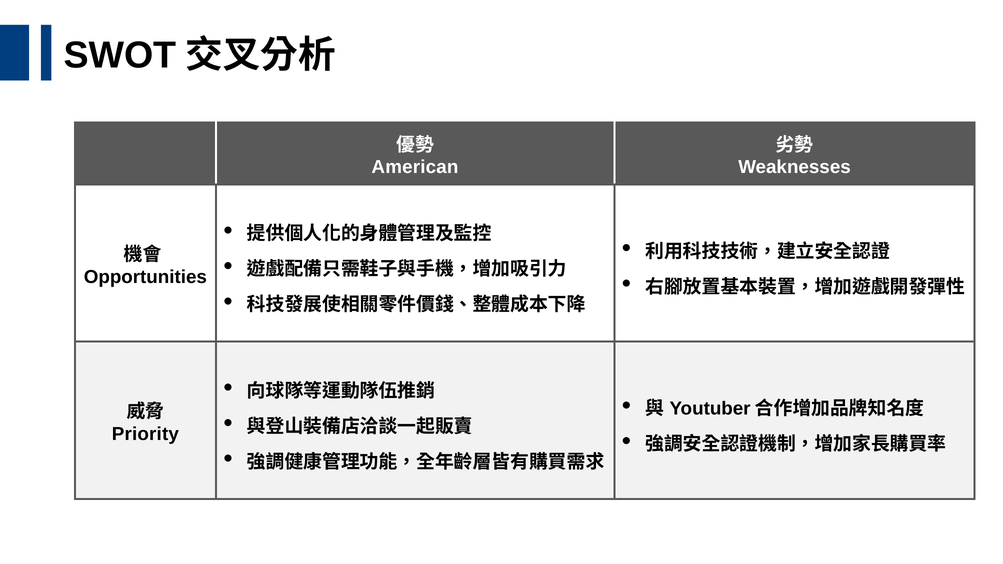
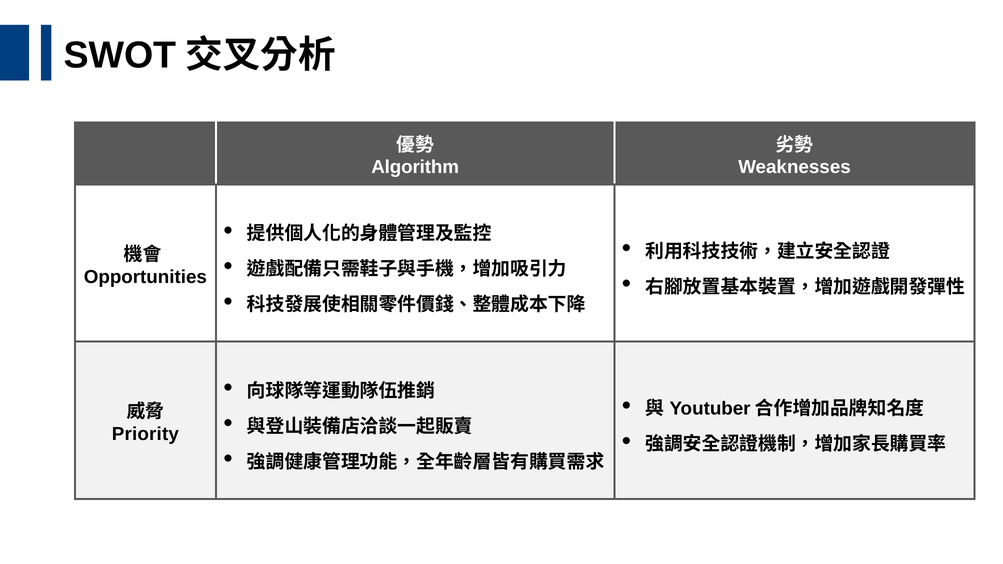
American: American -> Algorithm
